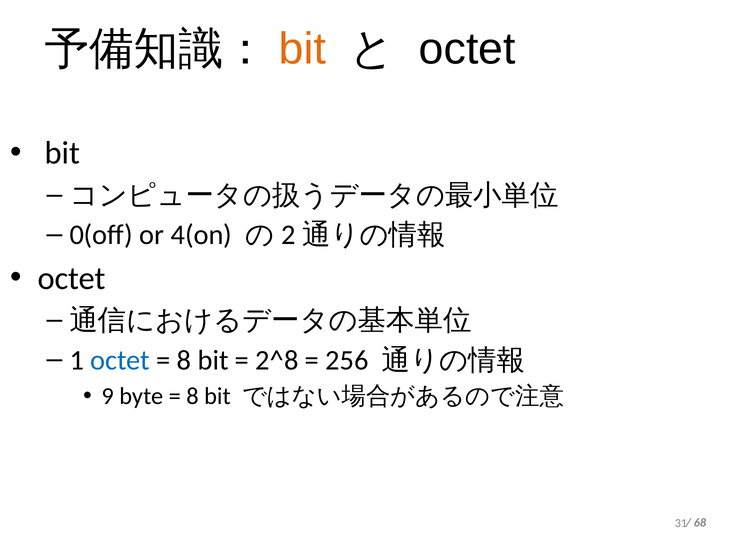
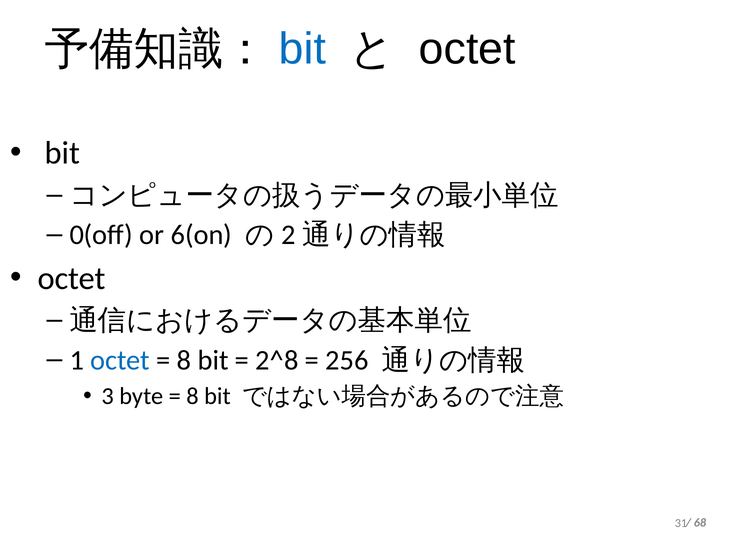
bit at (302, 49) colour: orange -> blue
4(on: 4(on -> 6(on
9: 9 -> 3
